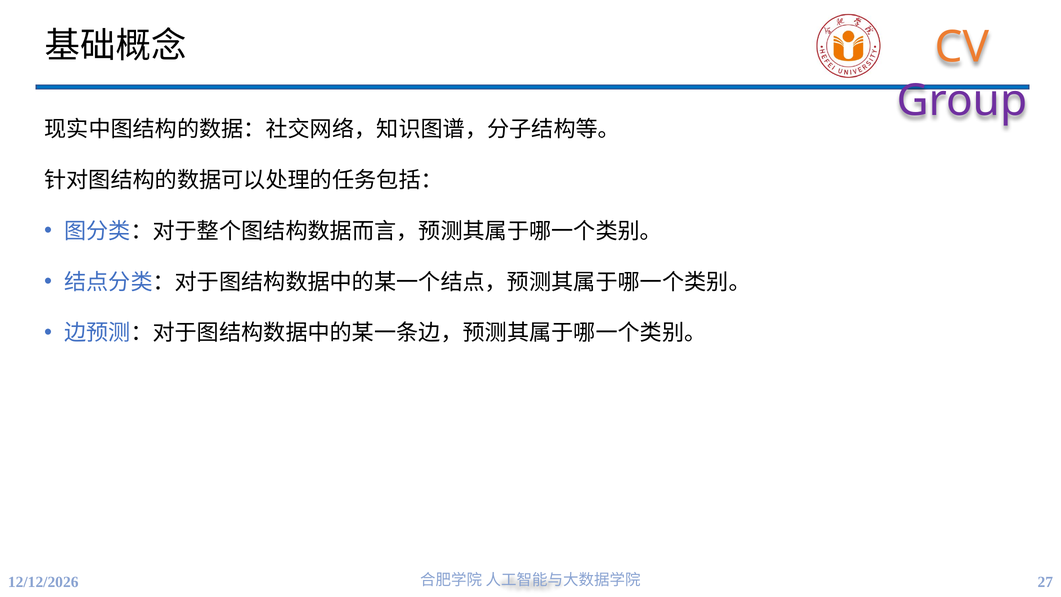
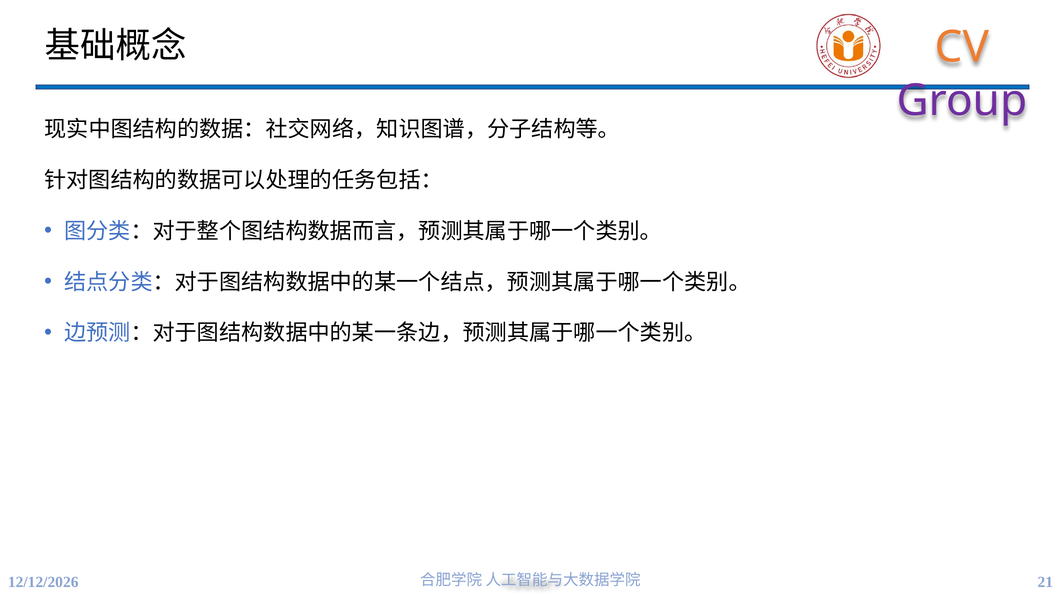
27: 27 -> 21
